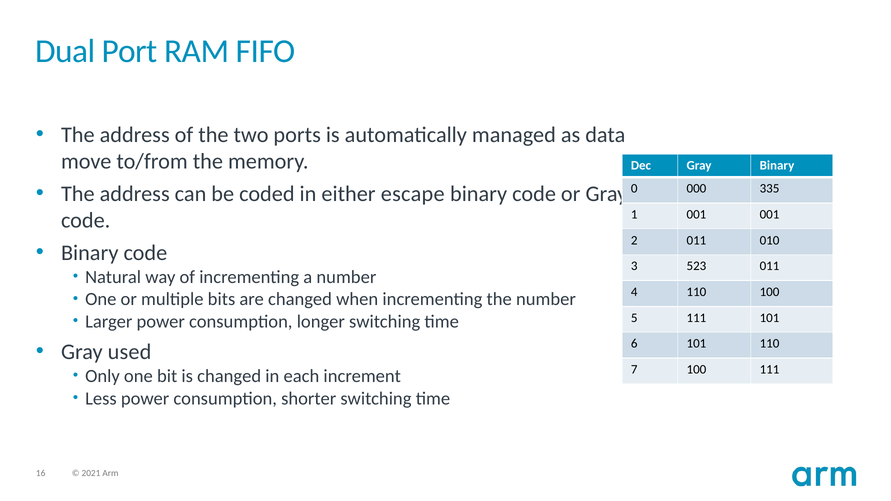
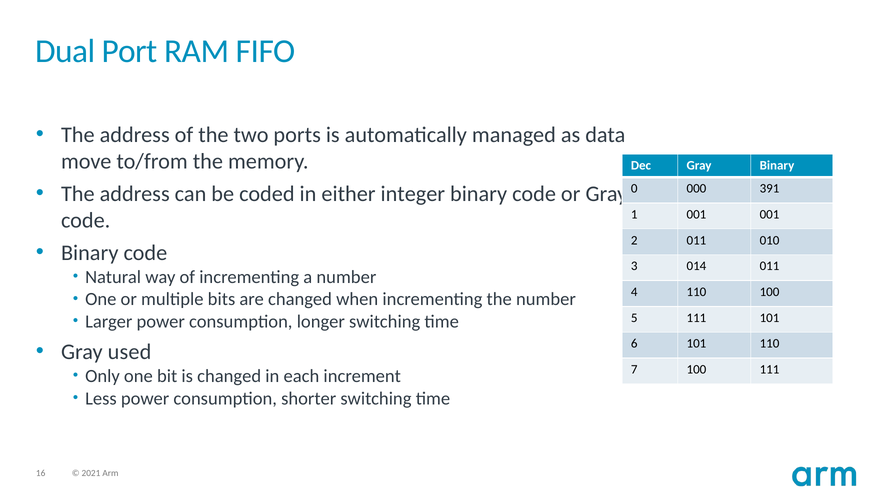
escape: escape -> integer
335: 335 -> 391
523: 523 -> 014
